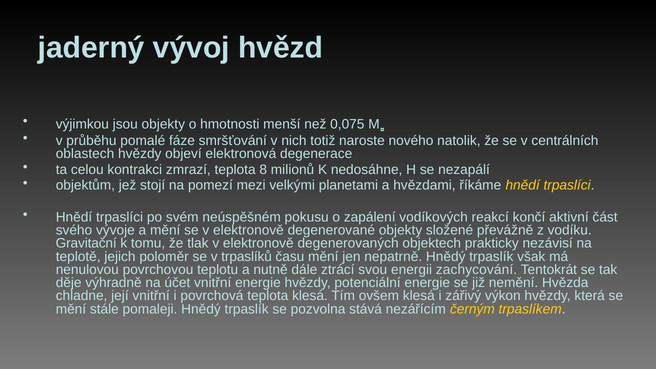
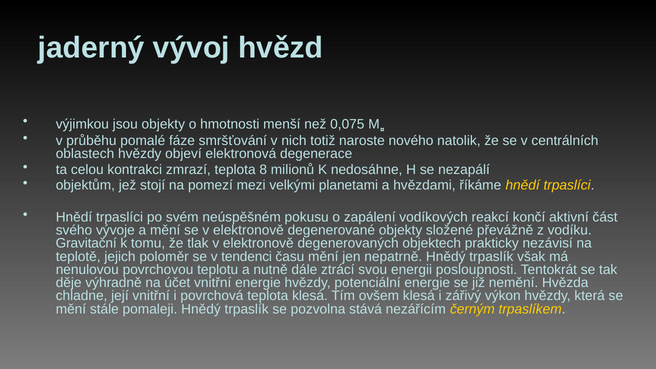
trpaslíků: trpaslíků -> tendenci
zachycování: zachycování -> posloupnosti
